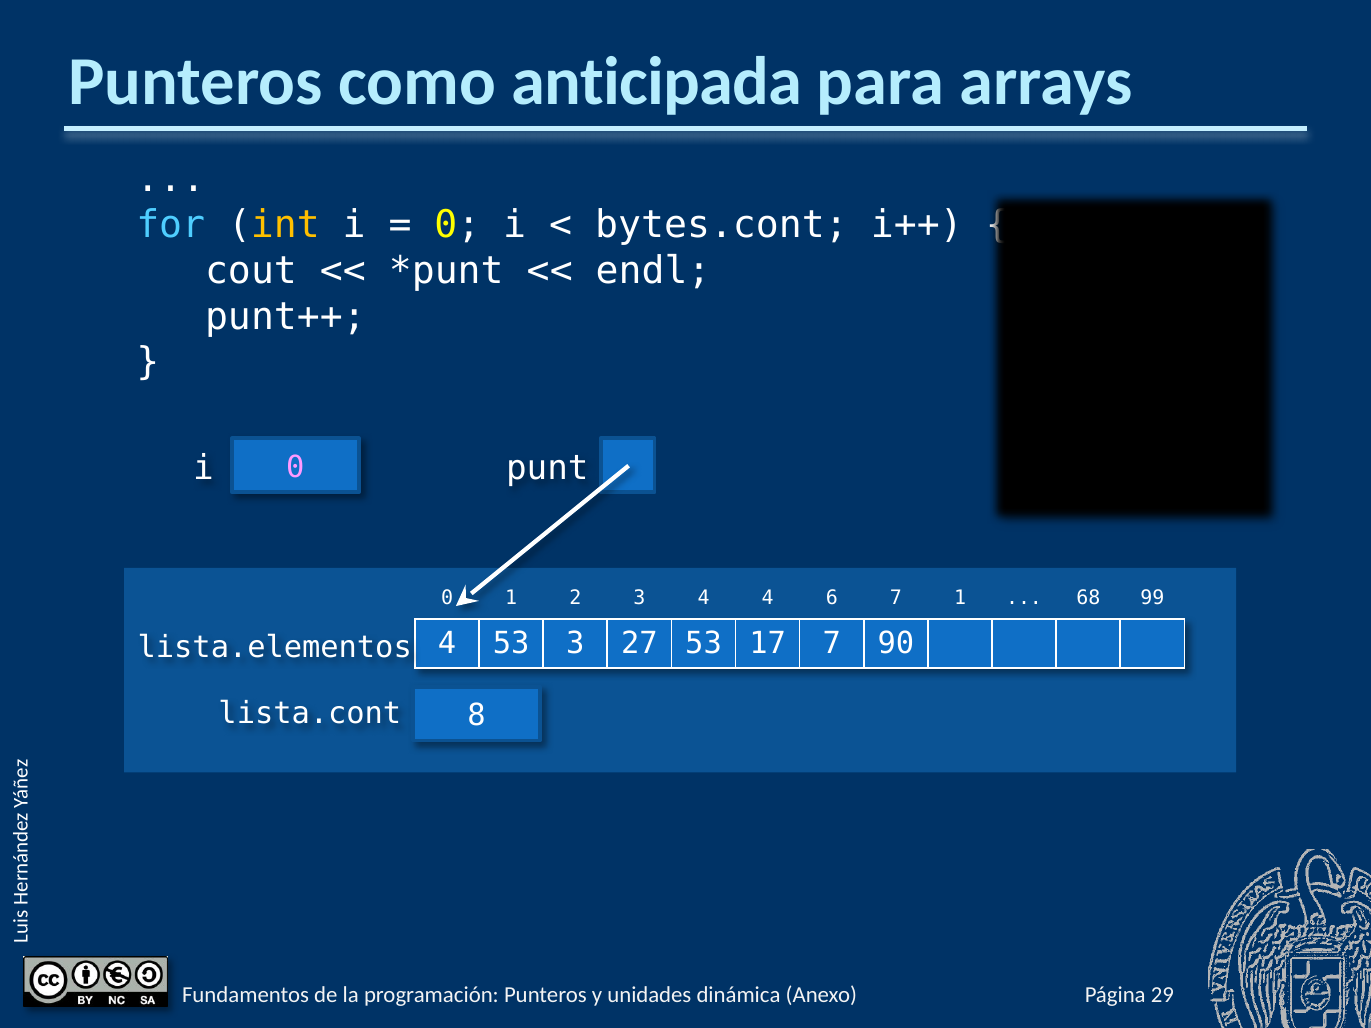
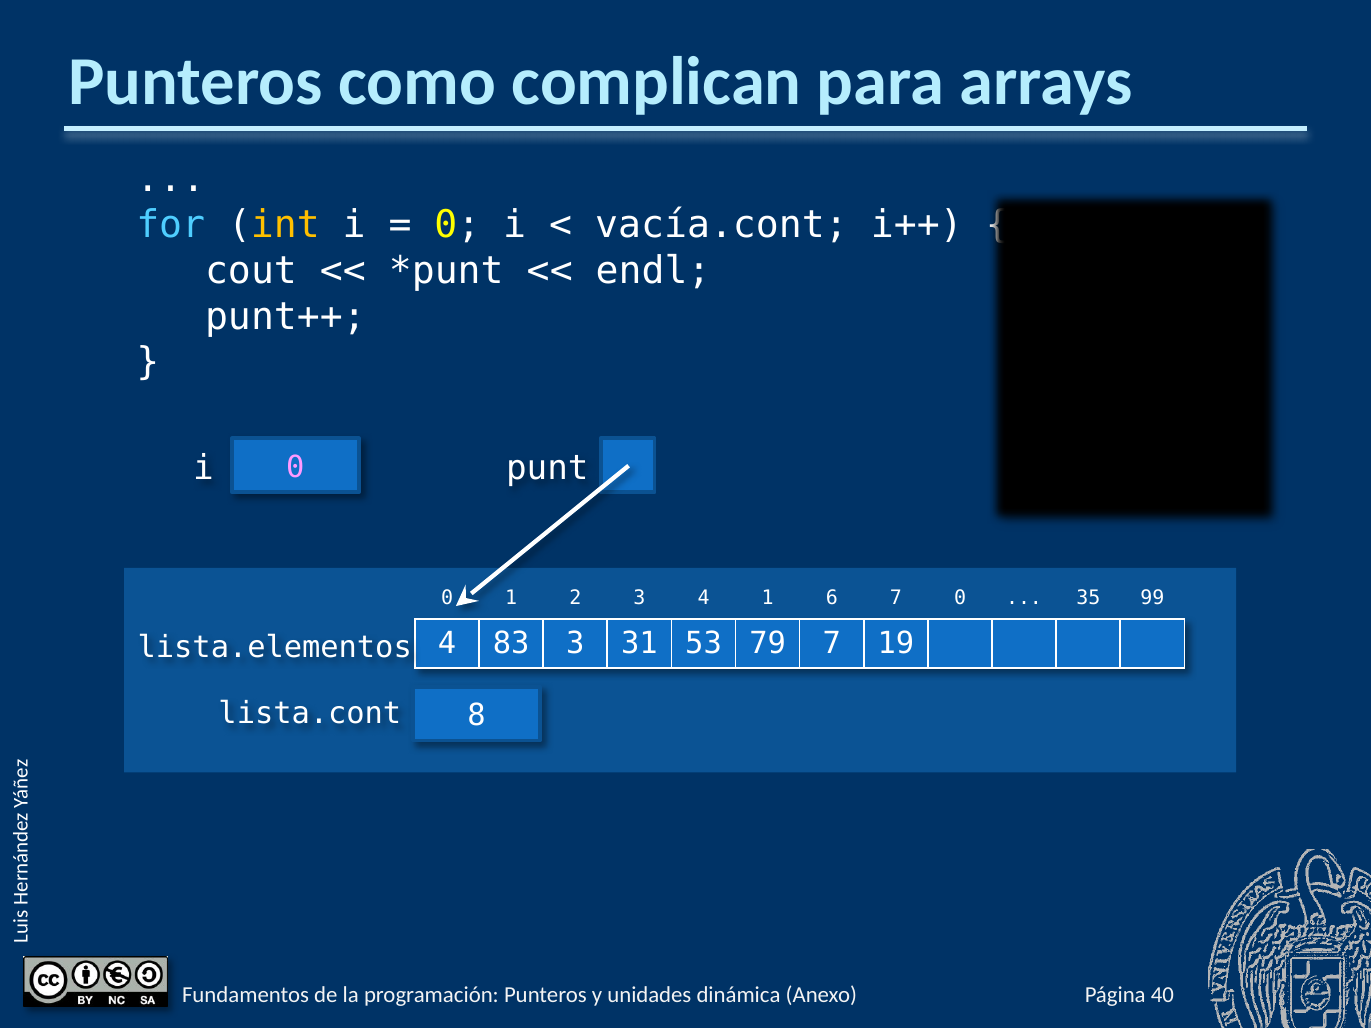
anticipada: anticipada -> complican
bytes.cont: bytes.cont -> vacía.cont
4 4: 4 -> 1
7 1: 1 -> 0
68: 68 -> 35
4 53: 53 -> 83
27: 27 -> 31
17: 17 -> 79
90: 90 -> 19
29: 29 -> 40
